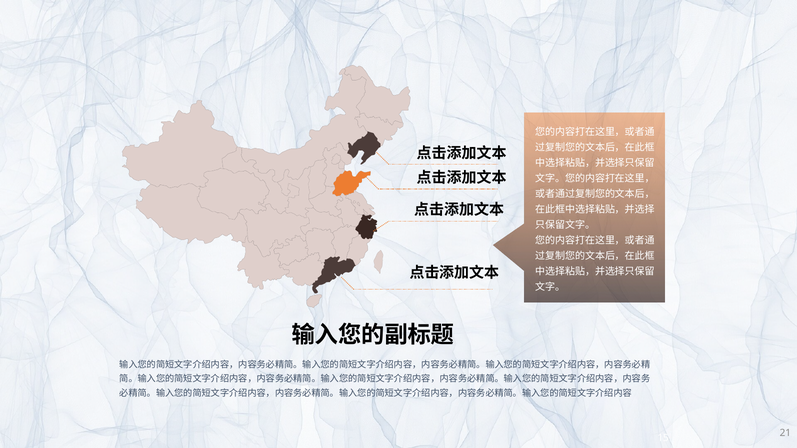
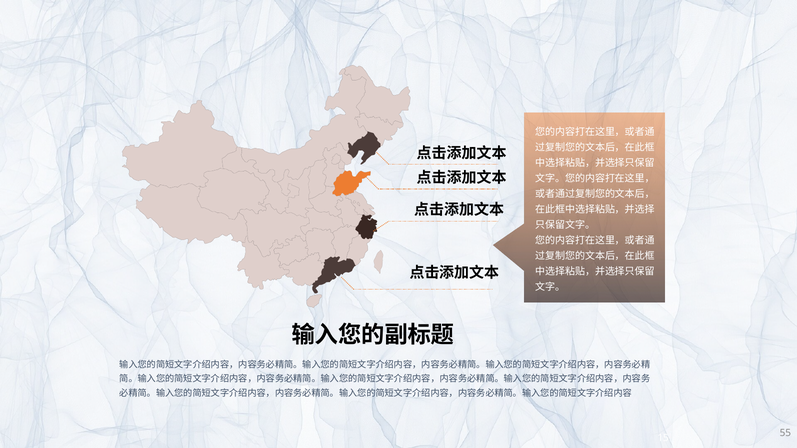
21: 21 -> 55
